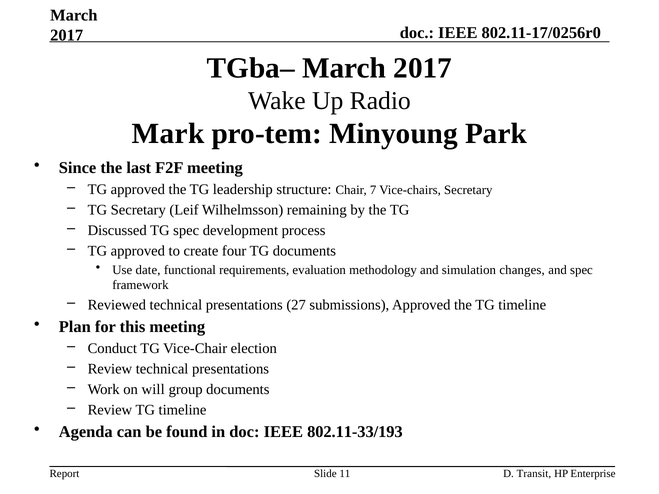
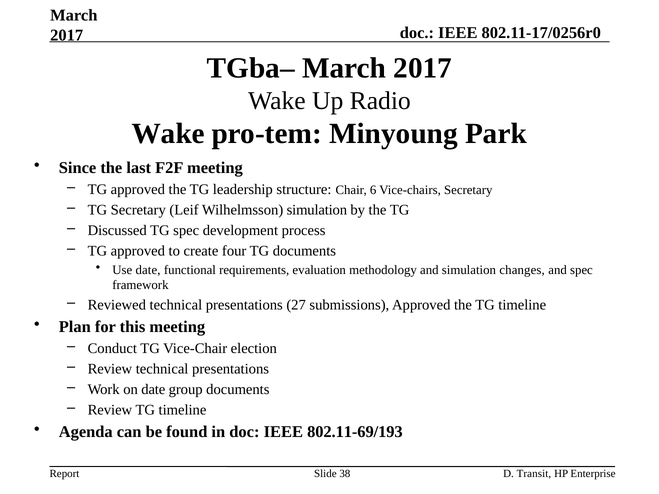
Mark at (168, 134): Mark -> Wake
7: 7 -> 6
Wilhelmsson remaining: remaining -> simulation
on will: will -> date
802.11-33/193: 802.11-33/193 -> 802.11-69/193
11: 11 -> 38
